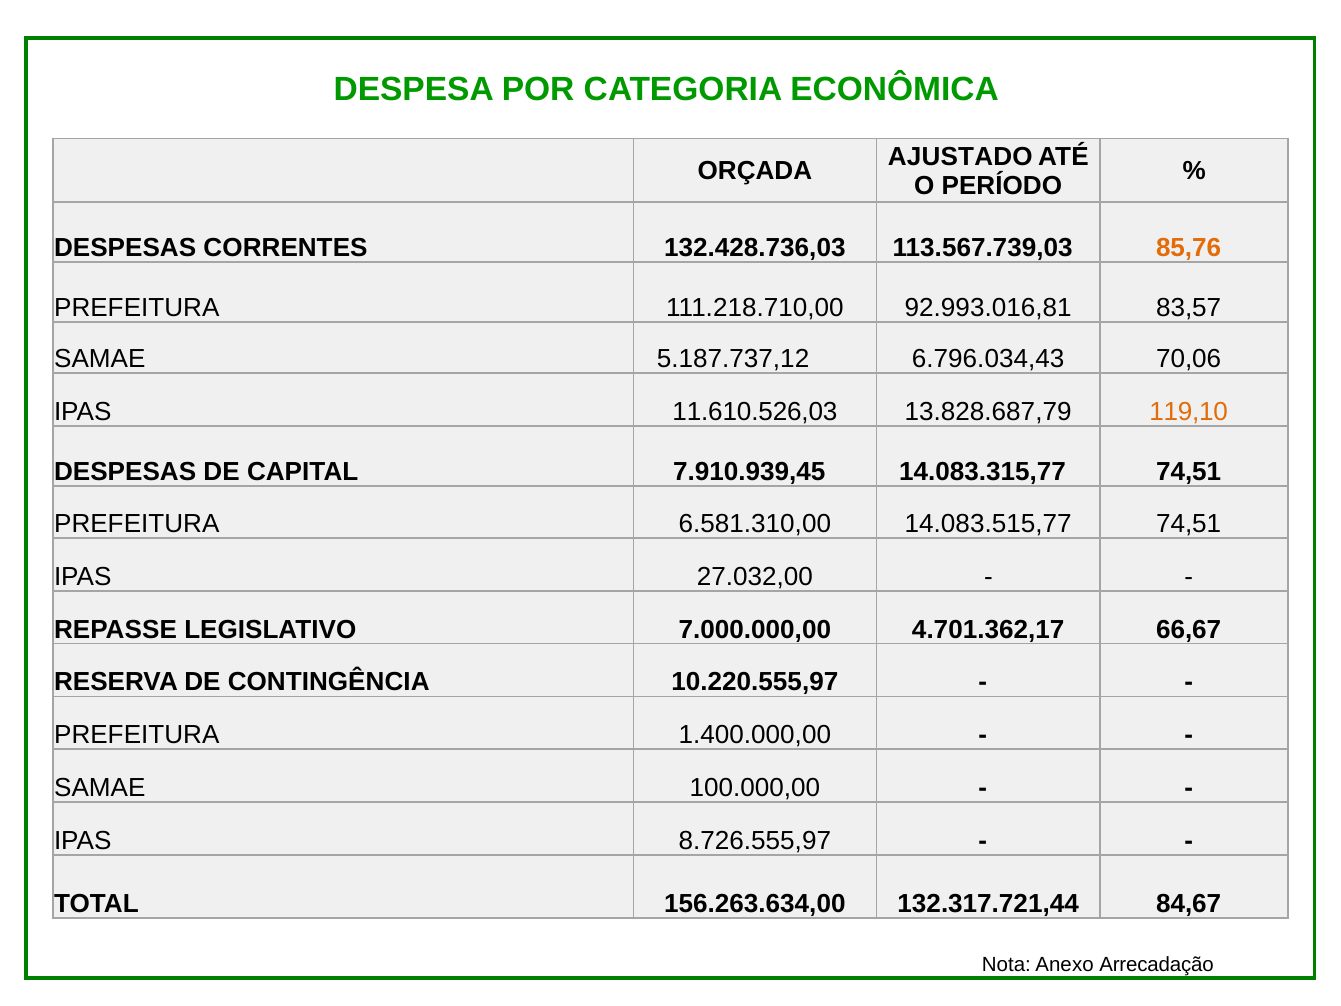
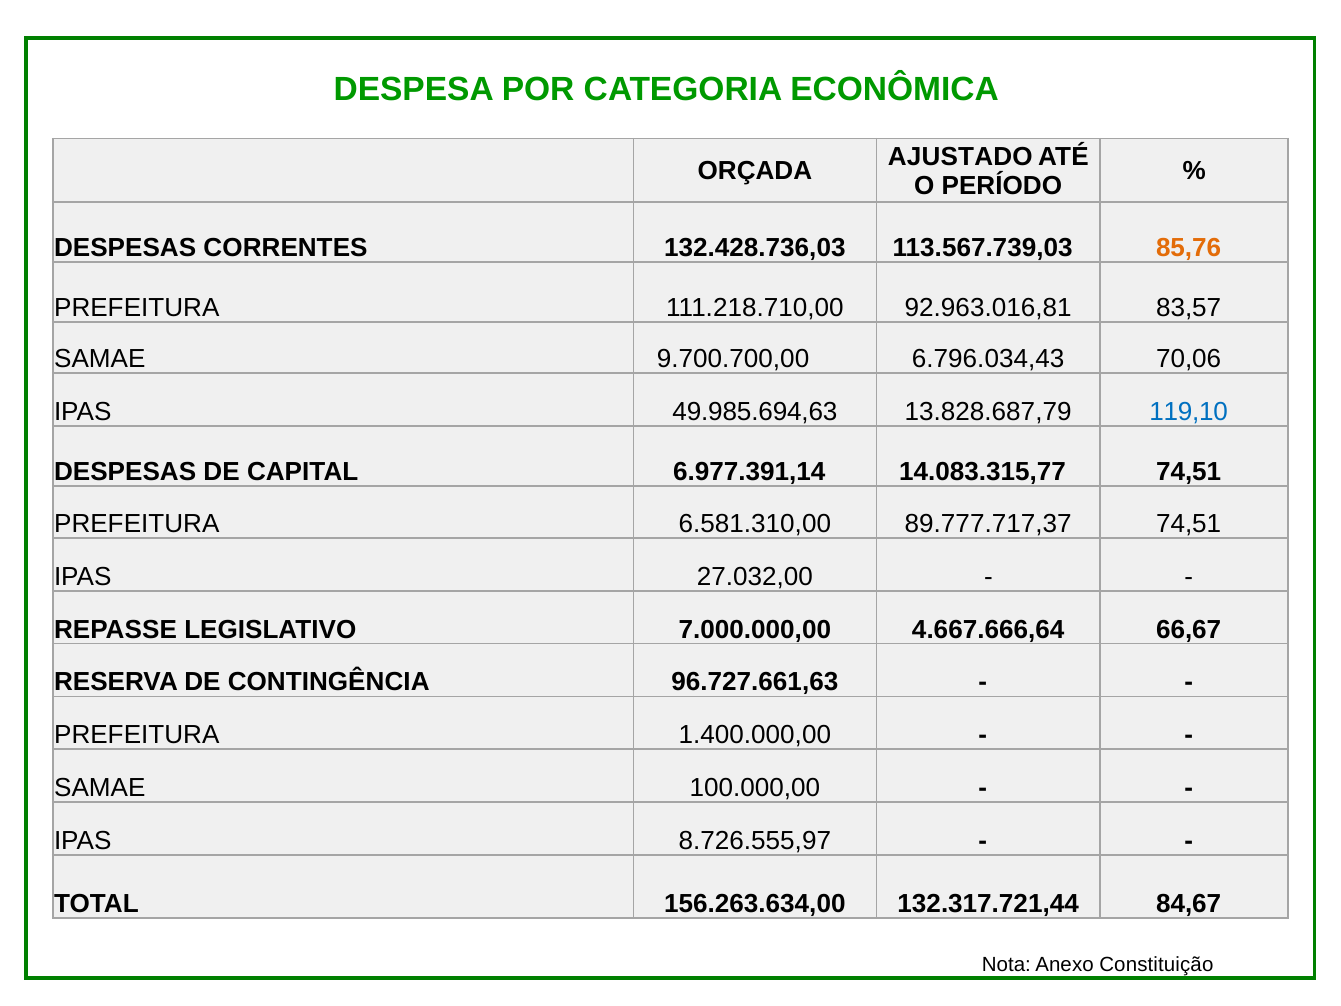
92.993.016,81: 92.993.016,81 -> 92.963.016,81
5.187.737,12: 5.187.737,12 -> 9.700.700,00
11.610.526,03: 11.610.526,03 -> 49.985.694,63
119,10 colour: orange -> blue
7.910.939,45: 7.910.939,45 -> 6.977.391,14
14.083.515,77: 14.083.515,77 -> 89.777.717,37
4.701.362,17: 4.701.362,17 -> 4.667.666,64
10.220.555,97: 10.220.555,97 -> 96.727.661,63
Arrecadação: Arrecadação -> Constituição
